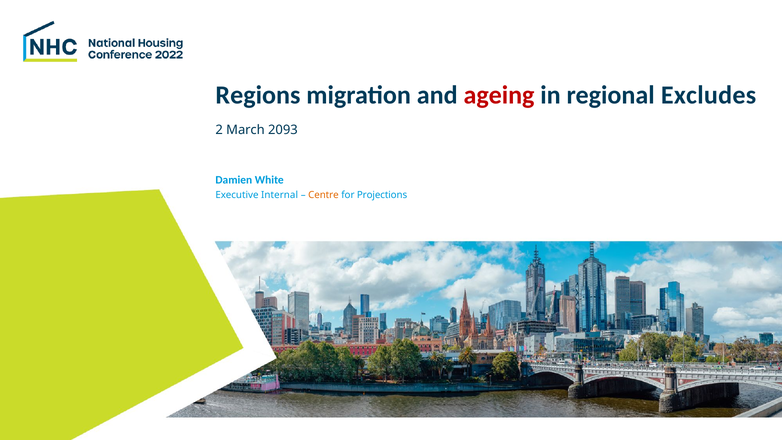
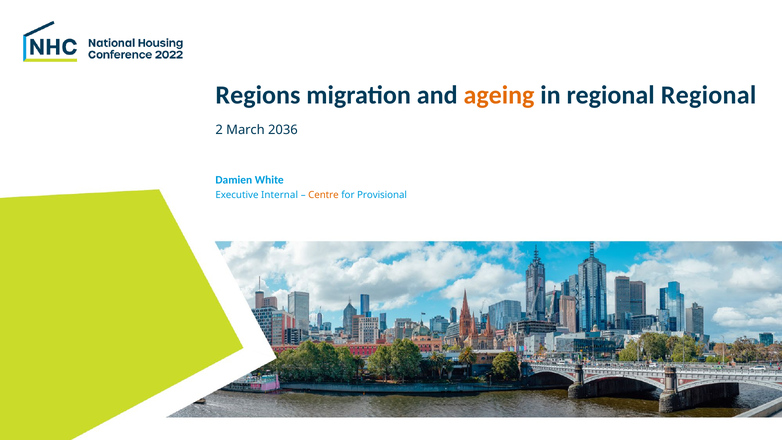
ageing colour: red -> orange
regional Excludes: Excludes -> Regional
2093: 2093 -> 2036
Projections: Projections -> Provisional
